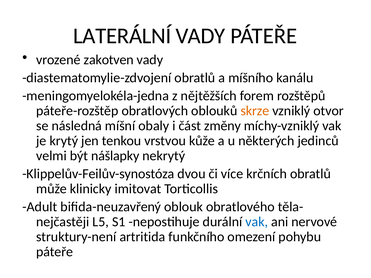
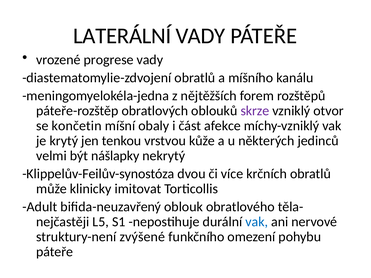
zakotven: zakotven -> progrese
skrze colour: orange -> purple
následná: následná -> končetin
změny: změny -> afekce
artritida: artritida -> zvýšené
